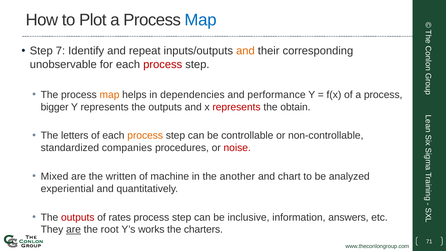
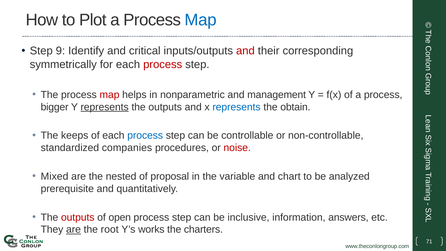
7: 7 -> 9
repeat: repeat -> critical
and at (245, 51) colour: orange -> red
unobservable: unobservable -> symmetrically
map at (109, 95) colour: orange -> red
dependencies: dependencies -> nonparametric
performance: performance -> management
represents at (105, 107) underline: none -> present
represents at (237, 107) colour: red -> blue
letters: letters -> keeps
process at (145, 136) colour: orange -> blue
written: written -> nested
machine: machine -> proposal
another: another -> variable
experiential: experiential -> prerequisite
rates: rates -> open
